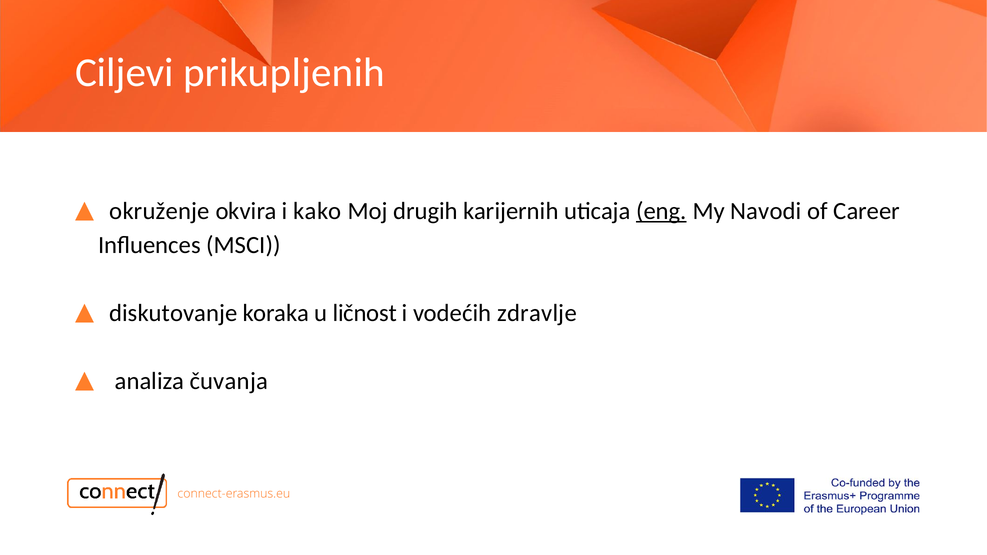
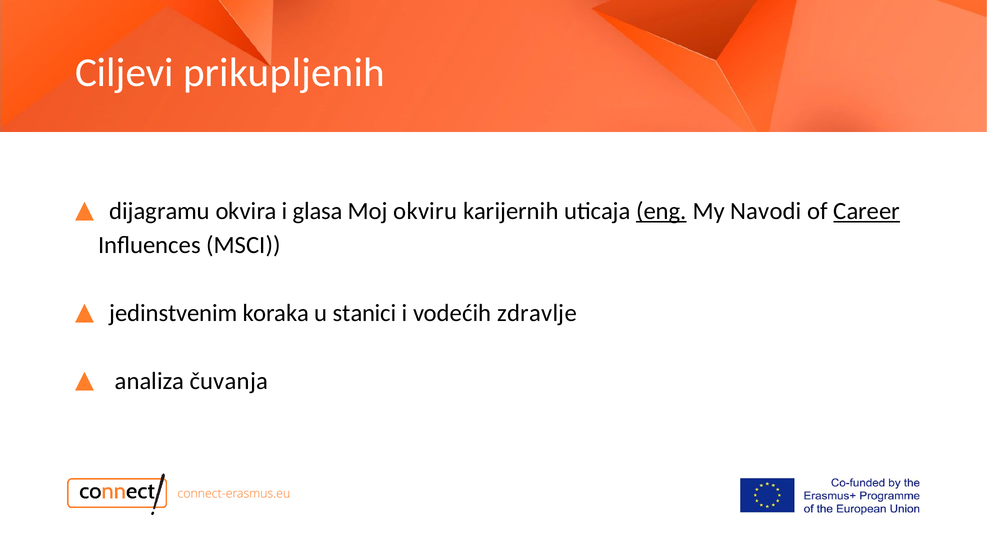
okruženje: okruženje -> dijagramu
kako: kako -> glasa
drugih: drugih -> okviru
Career underline: none -> present
diskutovanje: diskutovanje -> jedinstvenim
ličnost: ličnost -> stanici
